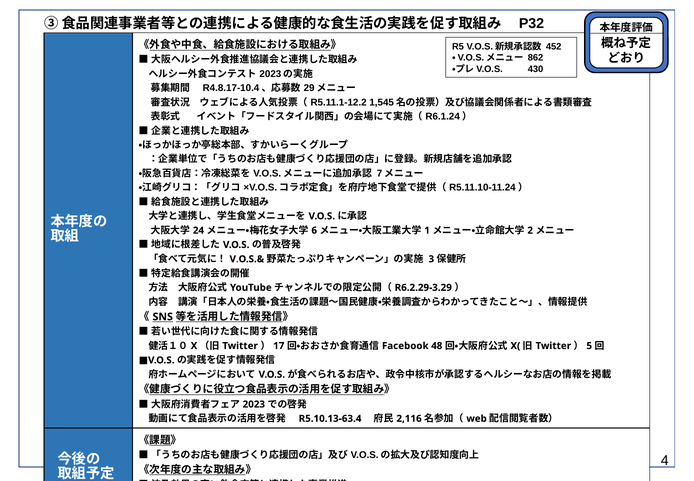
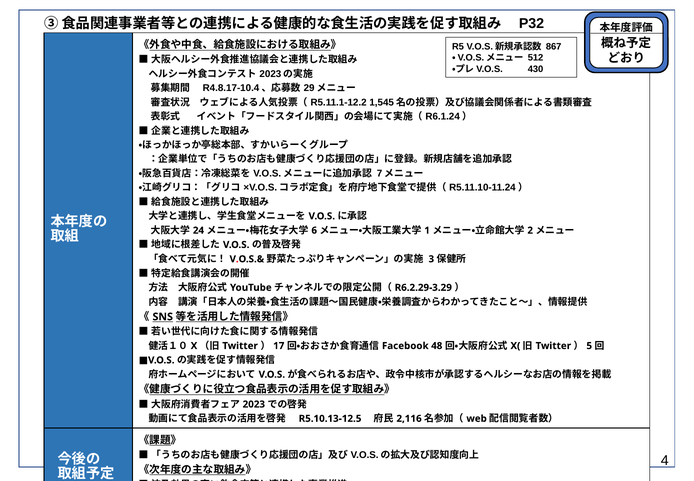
452: 452 -> 867
862: 862 -> 512
R5.10.13-63.4: R5.10.13-63.4 -> R5.10.13-12.5
